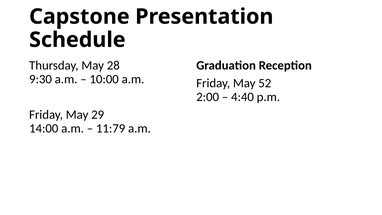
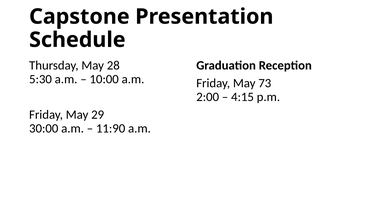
9:30: 9:30 -> 5:30
52: 52 -> 73
4:40: 4:40 -> 4:15
14:00: 14:00 -> 30:00
11:79: 11:79 -> 11:90
